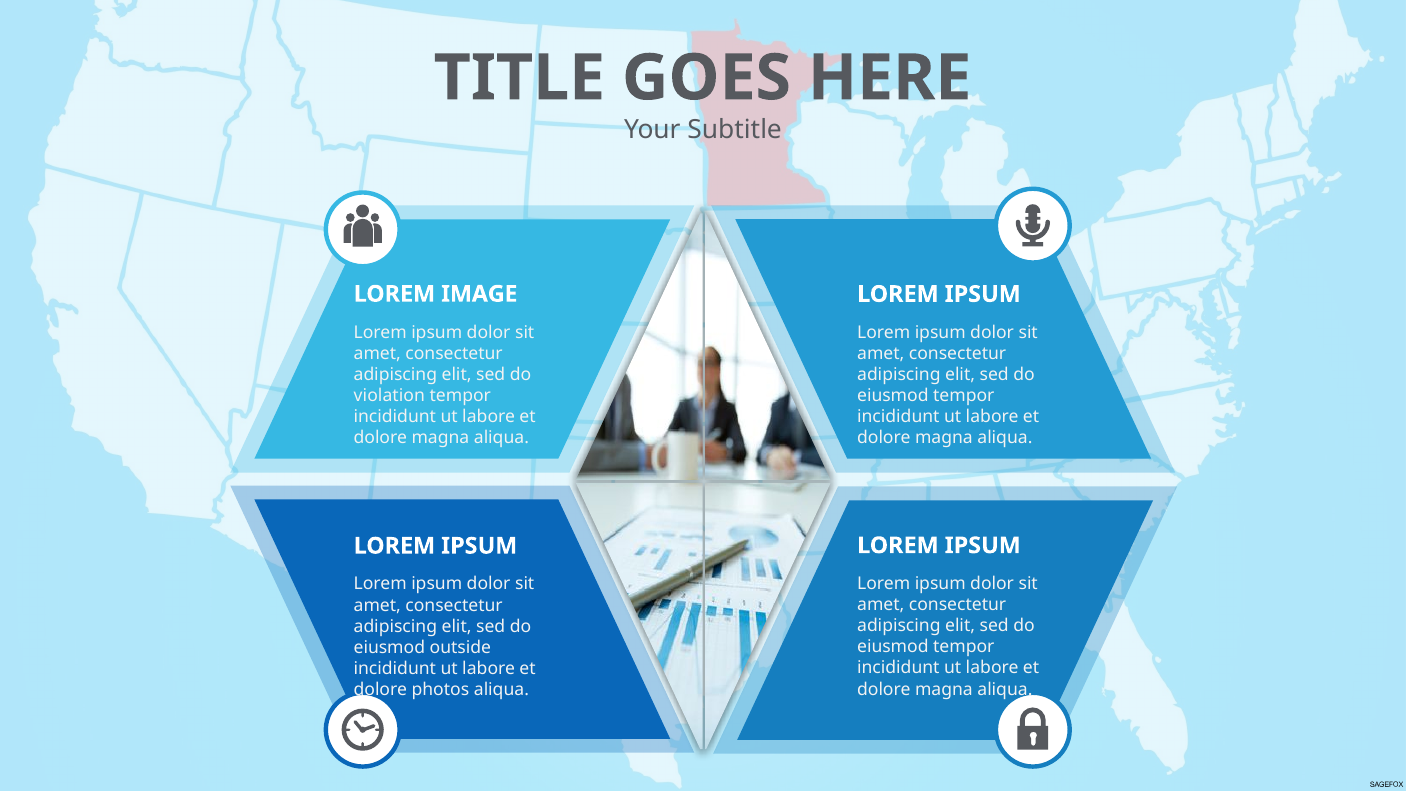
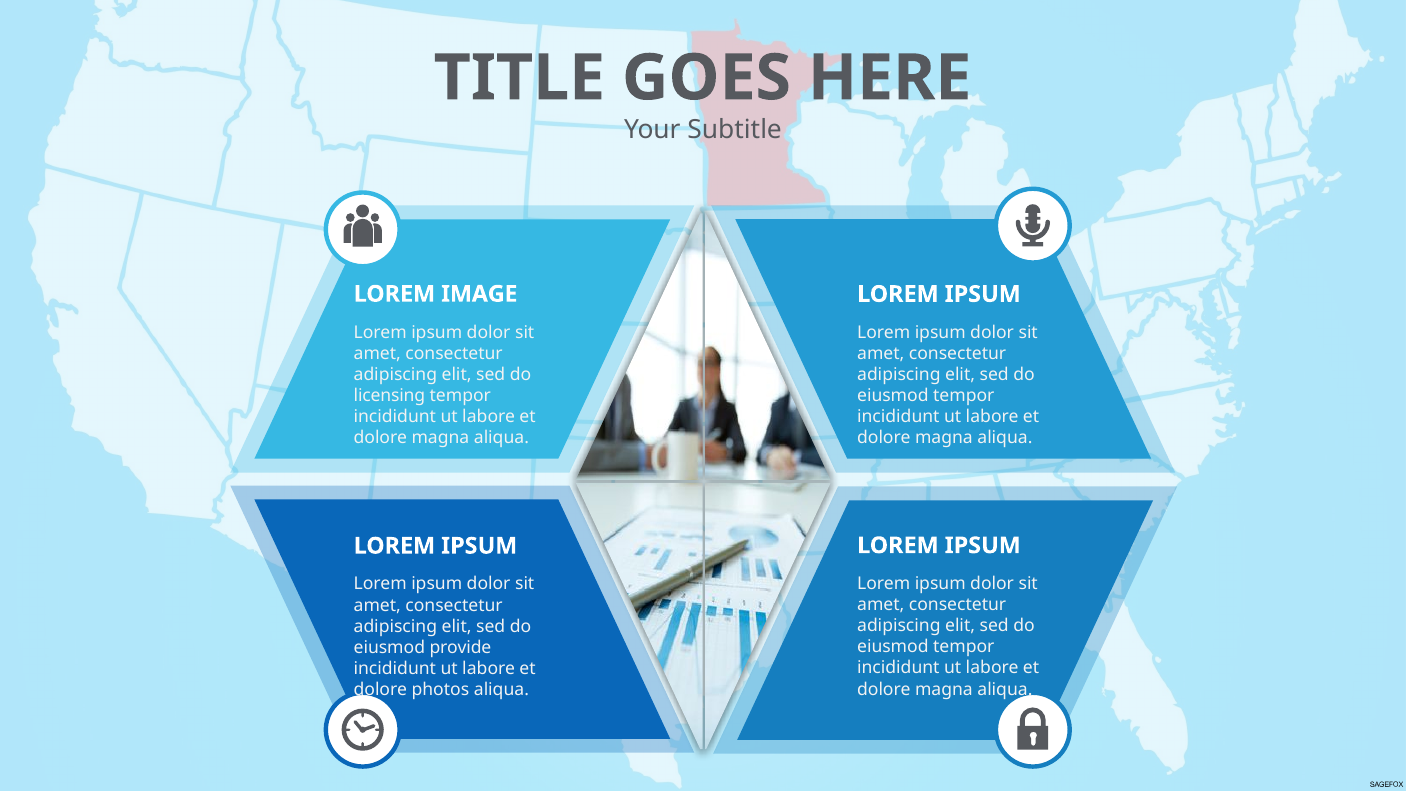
violation: violation -> licensing
outside: outside -> provide
